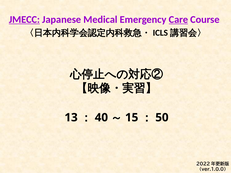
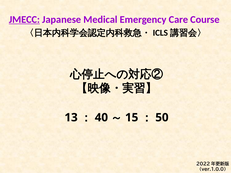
Care underline: present -> none
